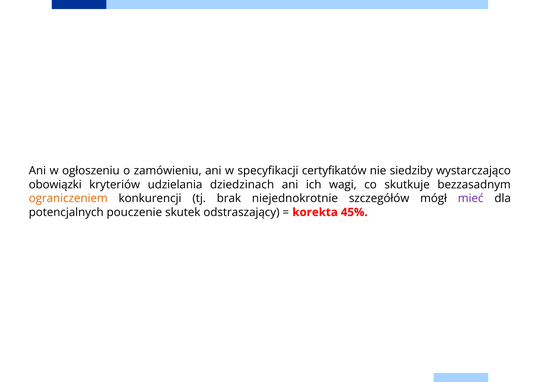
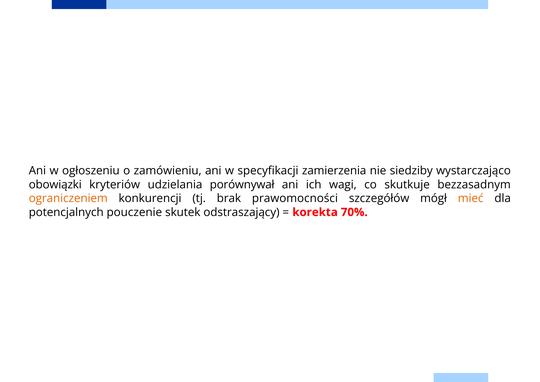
certyfikatów: certyfikatów -> zamierzenia
dziedzinach: dziedzinach -> porównywał
niejednokrotnie: niejednokrotnie -> prawomocności
mieć colour: purple -> orange
45%: 45% -> 70%
